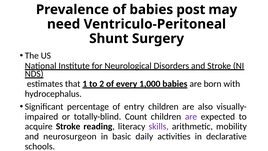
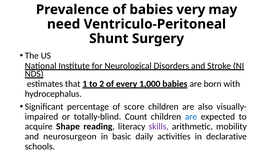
post: post -> very
entry: entry -> score
are at (191, 116) colour: purple -> blue
acquire Stroke: Stroke -> Shape
